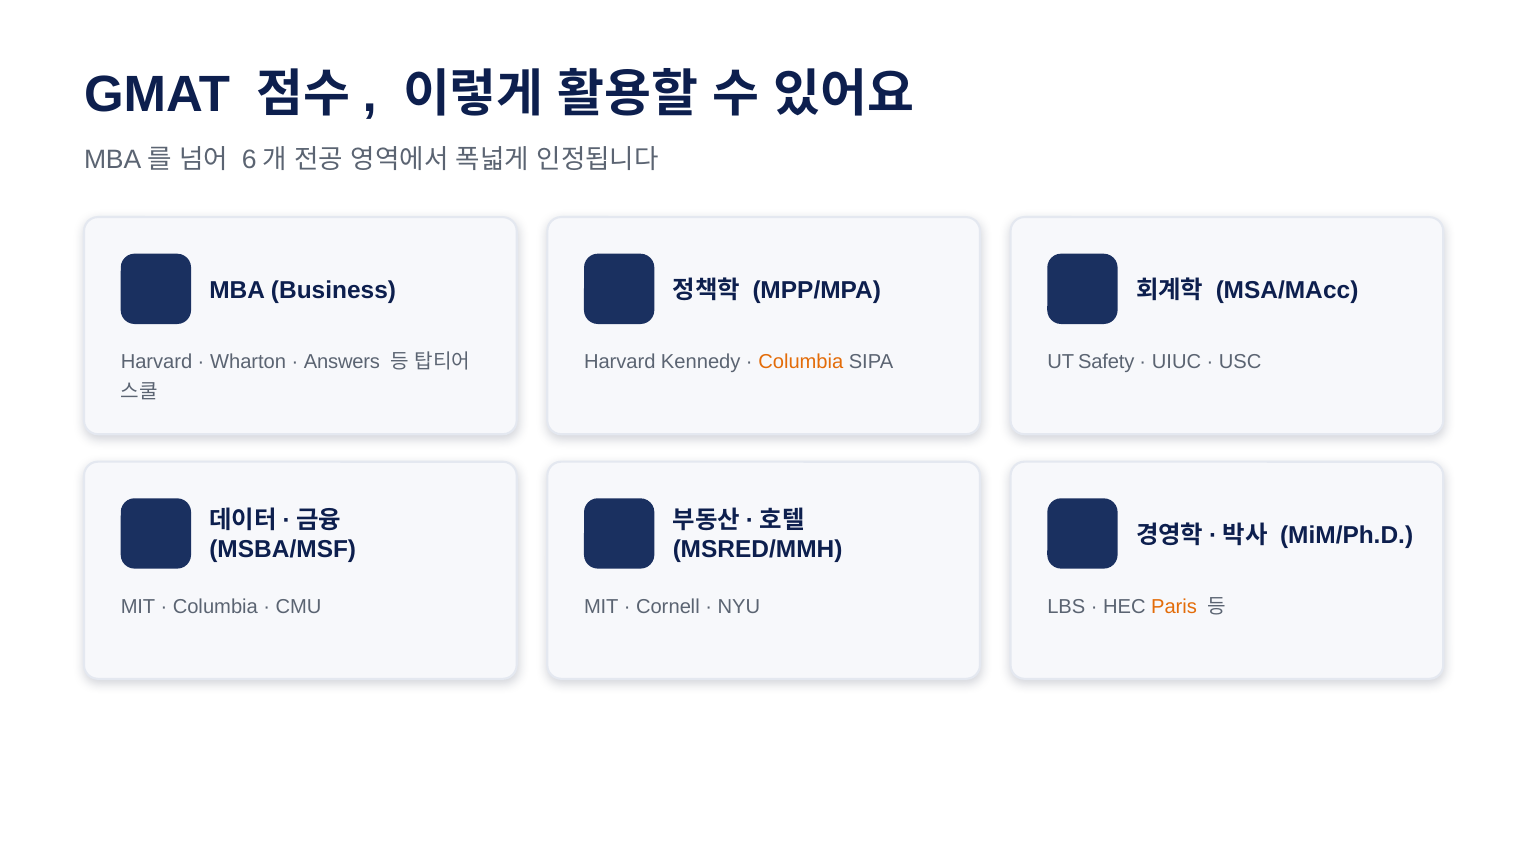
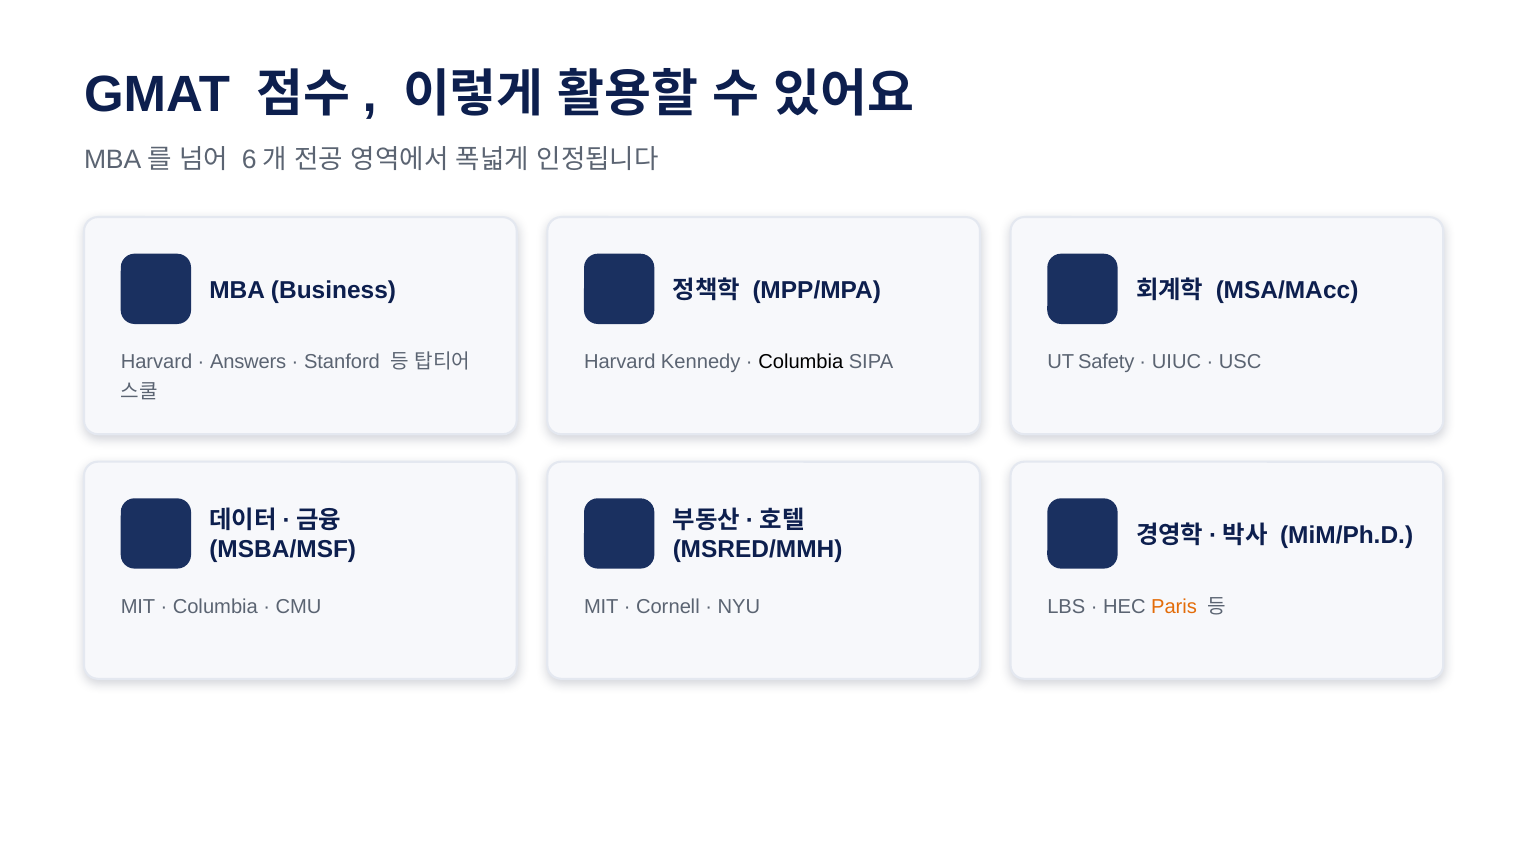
Wharton: Wharton -> Answers
Answers: Answers -> Stanford
Columbia at (801, 362) colour: orange -> black
